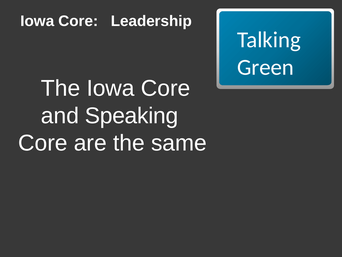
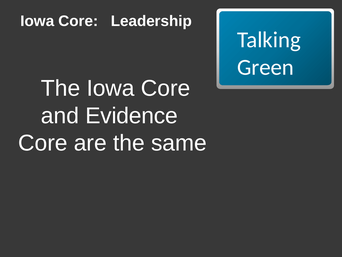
Speaking: Speaking -> Evidence
